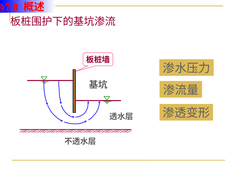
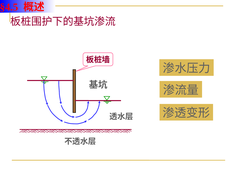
§7.8: §7.8 -> §4.5
